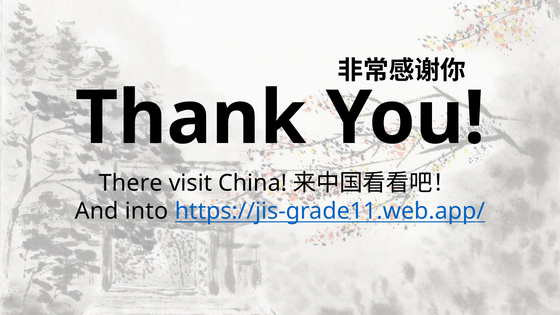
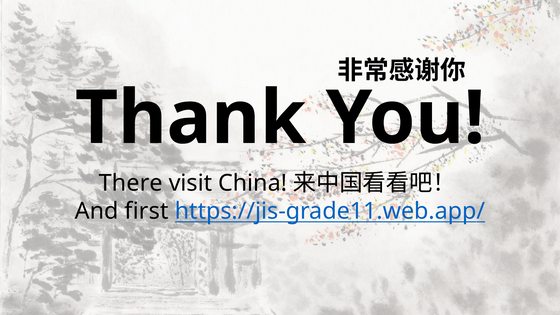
into: into -> first
